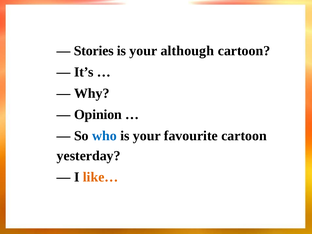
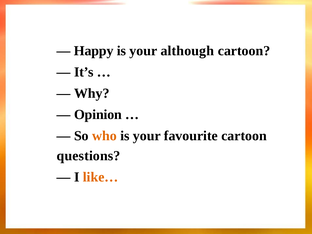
Stories: Stories -> Happy
who colour: blue -> orange
yesterday: yesterday -> questions
